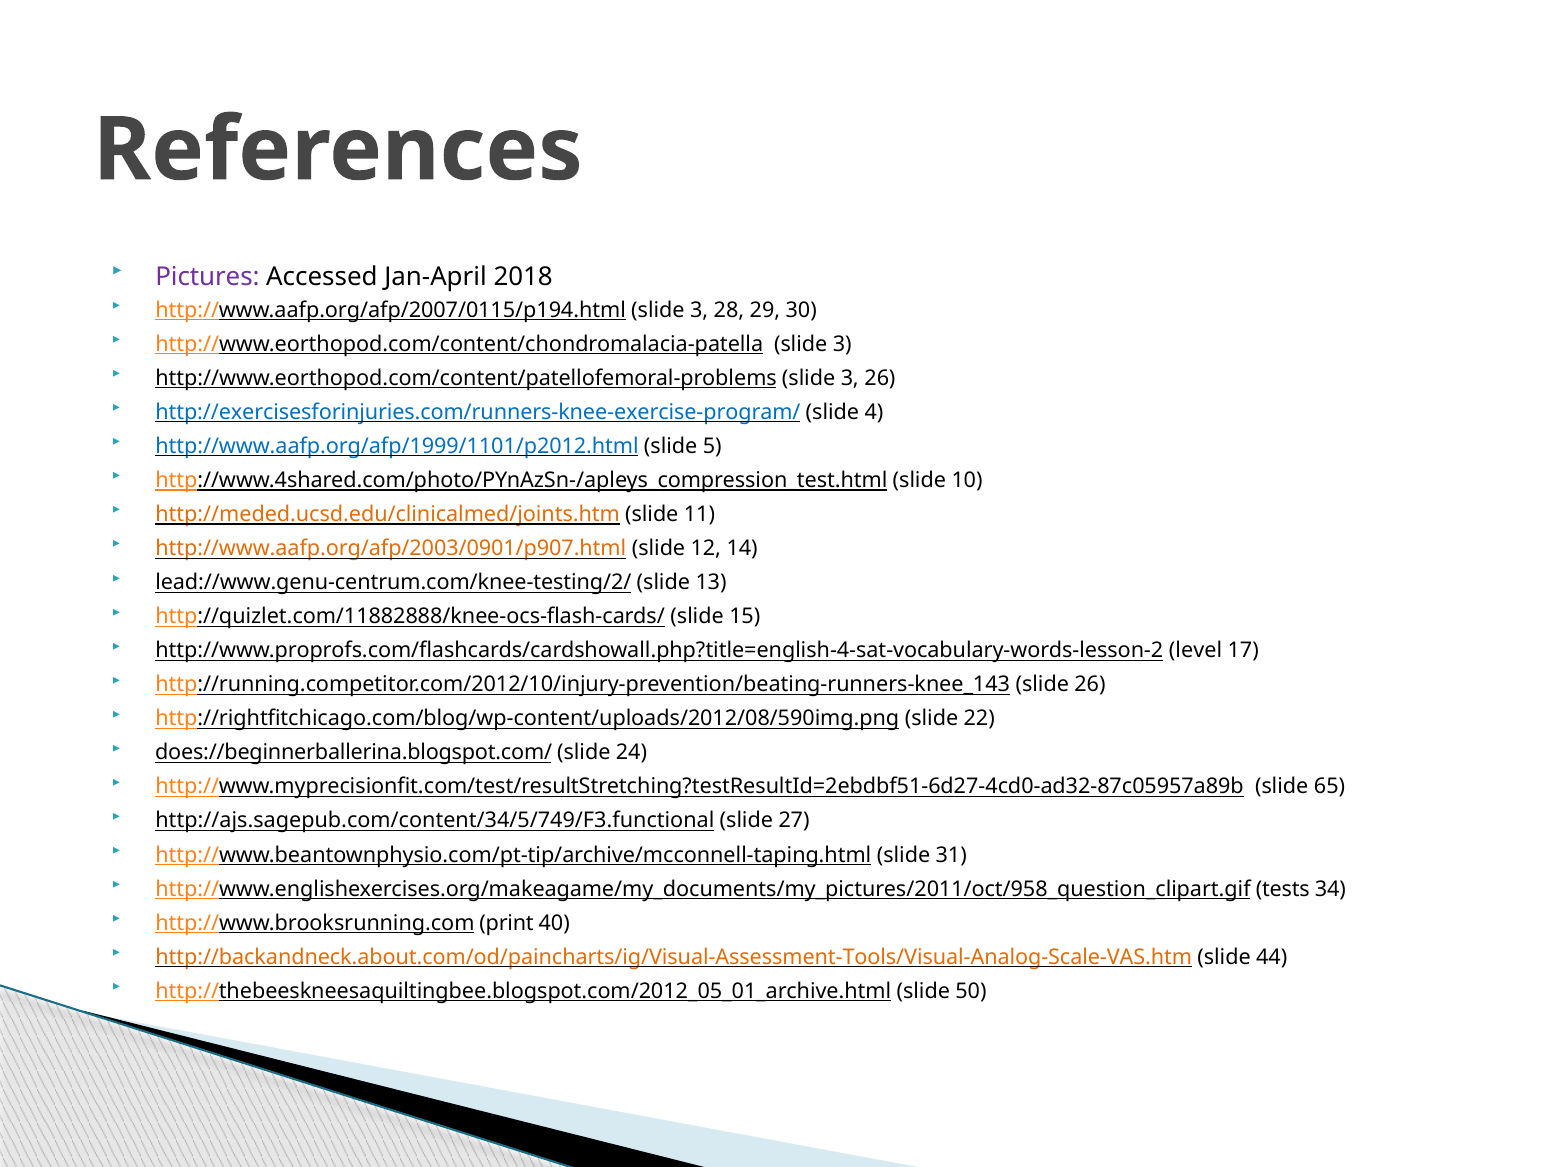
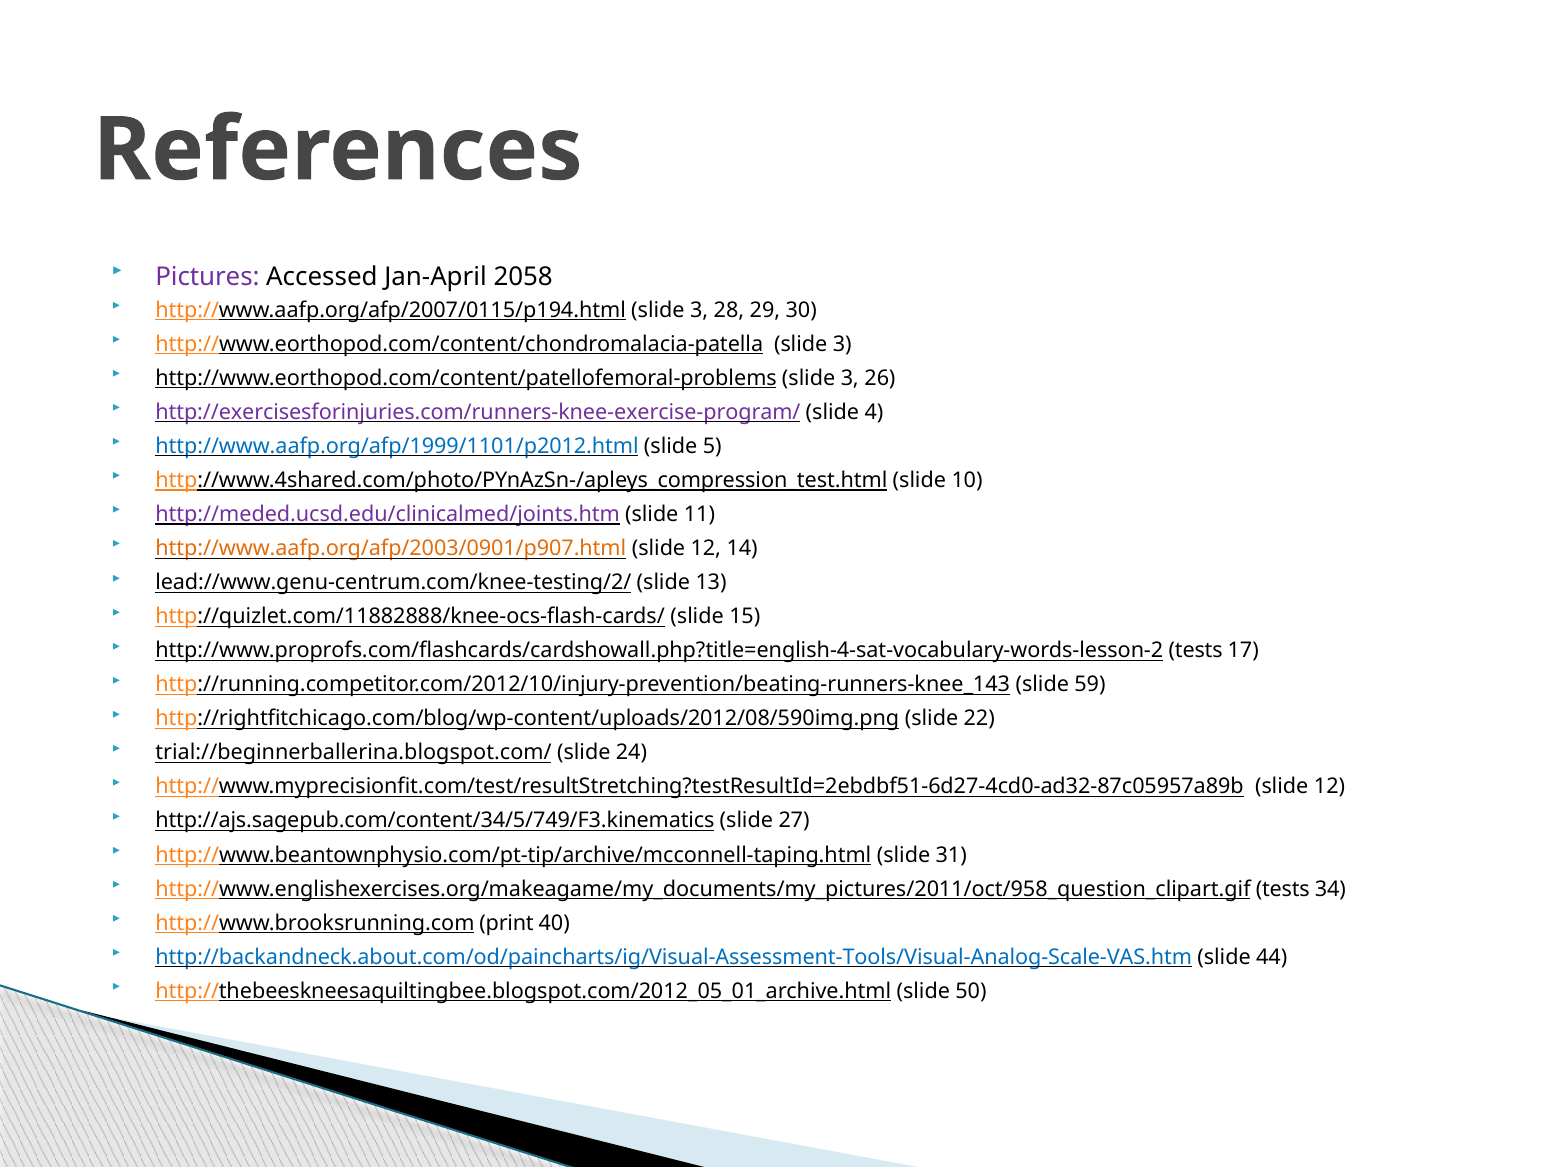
2018: 2018 -> 2058
http://exercisesforinjuries.com/runners-knee-exercise-program/ colour: blue -> purple
http://meded.ucsd.edu/clinicalmed/joints.htm colour: orange -> purple
http://www.proprofs.com/flashcards/cardshowall.php?title=english-4-sat-vocabulary-words-lesson-2 level: level -> tests
slide 26: 26 -> 59
does://beginnerballerina.blogspot.com/: does://beginnerballerina.blogspot.com/ -> trial://beginnerballerina.blogspot.com/
65 at (1330, 787): 65 -> 12
http://ajs.sagepub.com/content/34/5/749/F3.functional: http://ajs.sagepub.com/content/34/5/749/F3.functional -> http://ajs.sagepub.com/content/34/5/749/F3.kinematics
http://backandneck.about.com/od/paincharts/ig/Visual-Assessment-Tools/Visual-Analog-Scale-VAS.htm colour: orange -> blue
